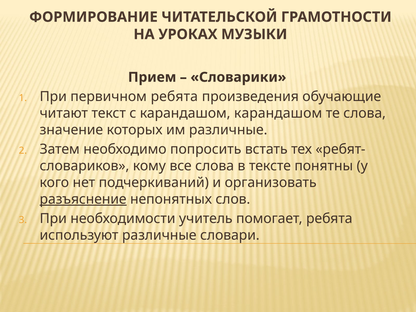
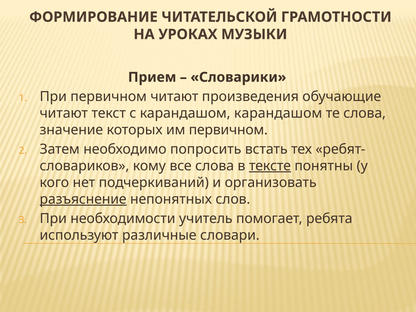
первичном ребята: ребята -> читают
им различные: различные -> первичном
тексте underline: none -> present
